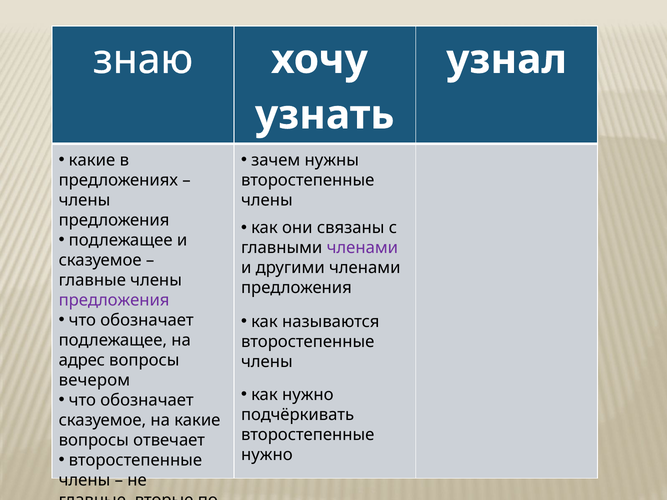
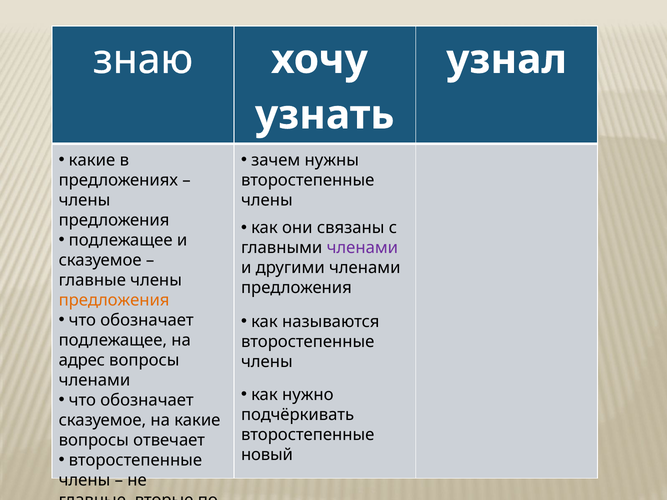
предложения at (114, 300) colour: purple -> orange
вечером at (94, 380): вечером -> членами
нужно at (267, 455): нужно -> новый
